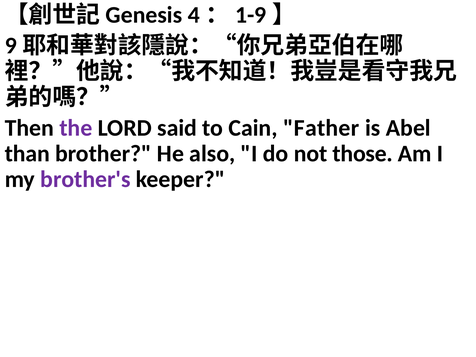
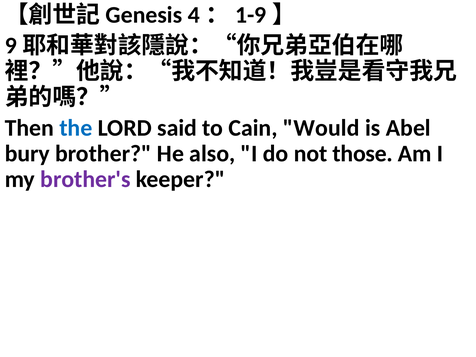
the colour: purple -> blue
Father: Father -> Would
than: than -> bury
